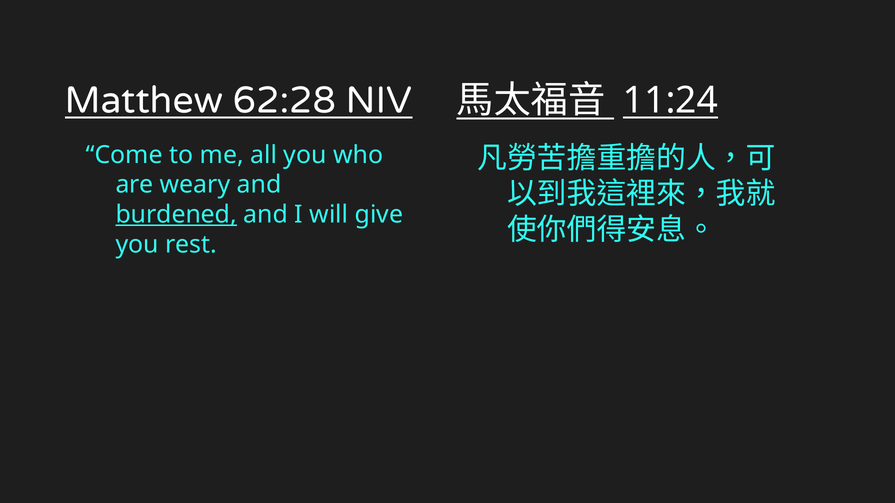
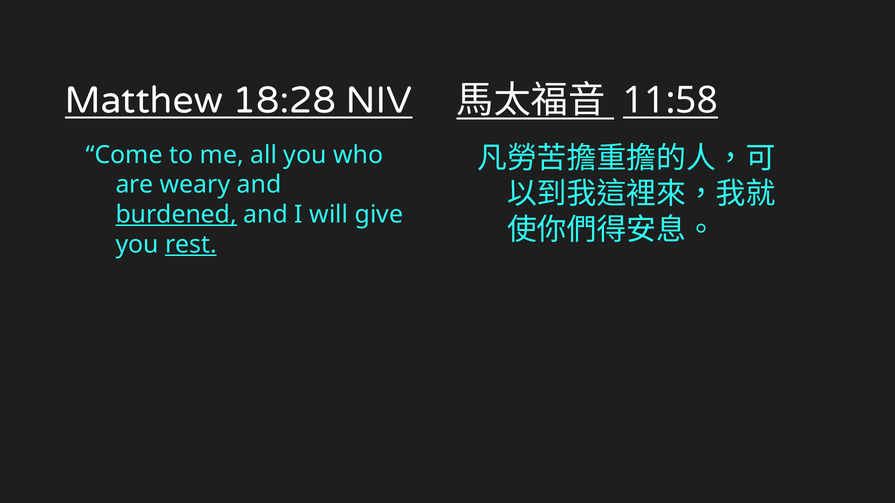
62:28: 62:28 -> 18:28
11:24: 11:24 -> 11:58
rest underline: none -> present
